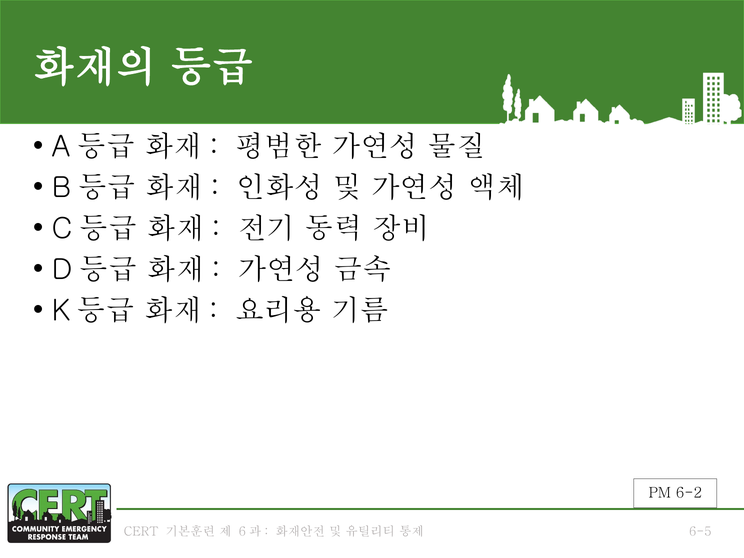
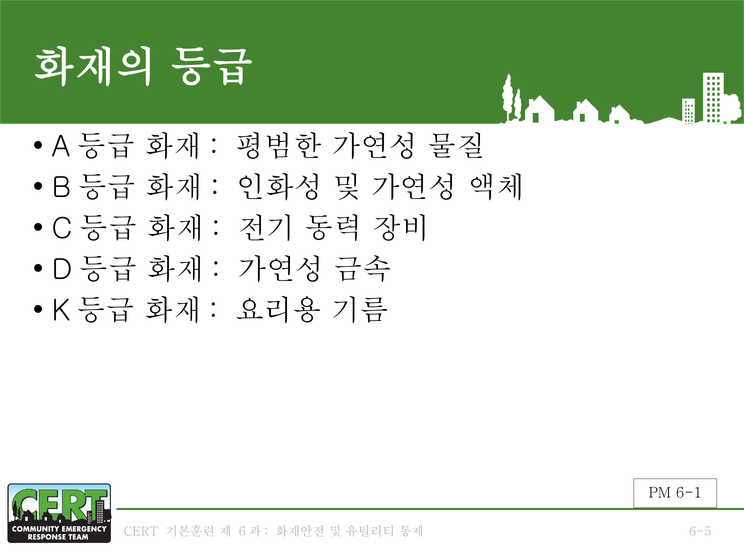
6-2: 6-2 -> 6-1
